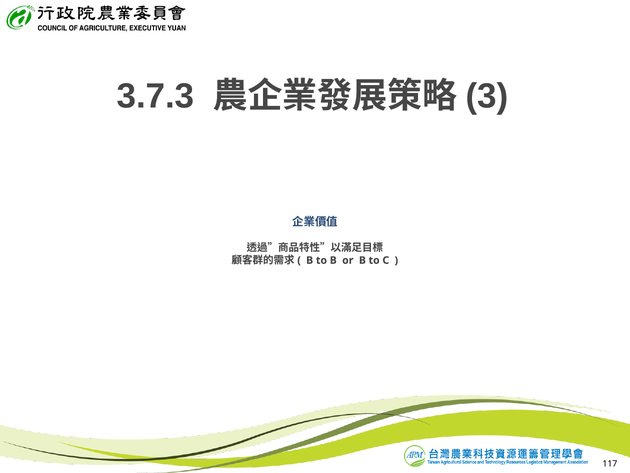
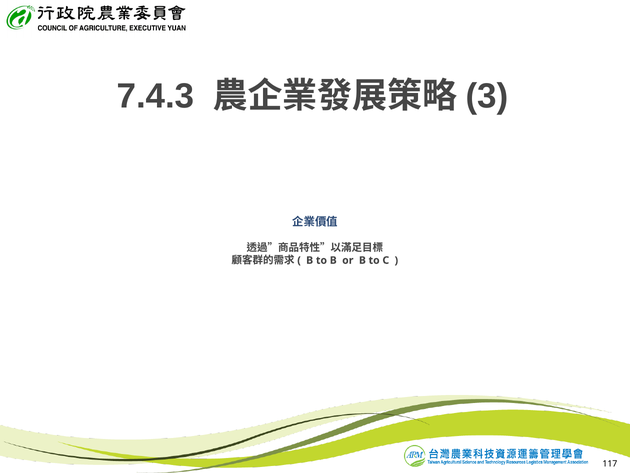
3.7.3: 3.7.3 -> 7.4.3
